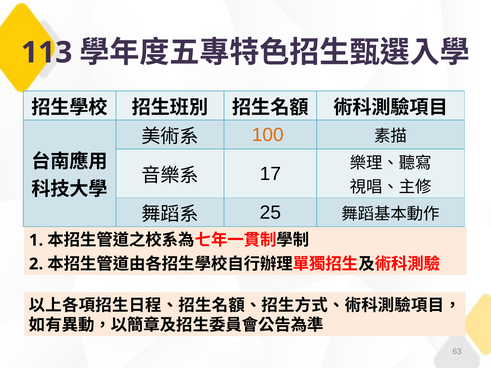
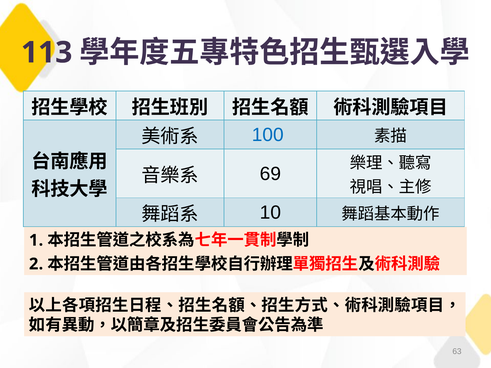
100 colour: orange -> blue
17: 17 -> 69
25: 25 -> 10
